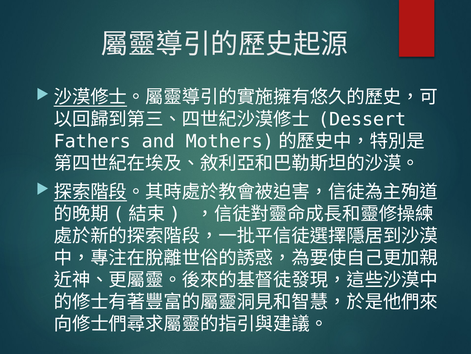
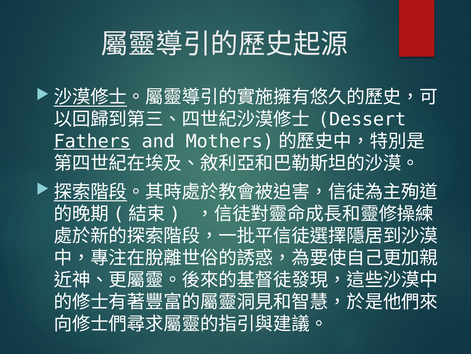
Fathers underline: none -> present
